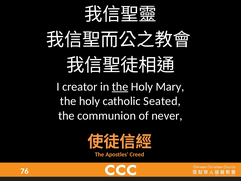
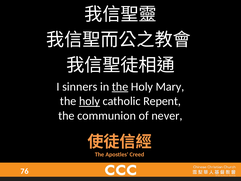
creator: creator -> sinners
holy at (89, 101) underline: none -> present
Seated: Seated -> Repent
